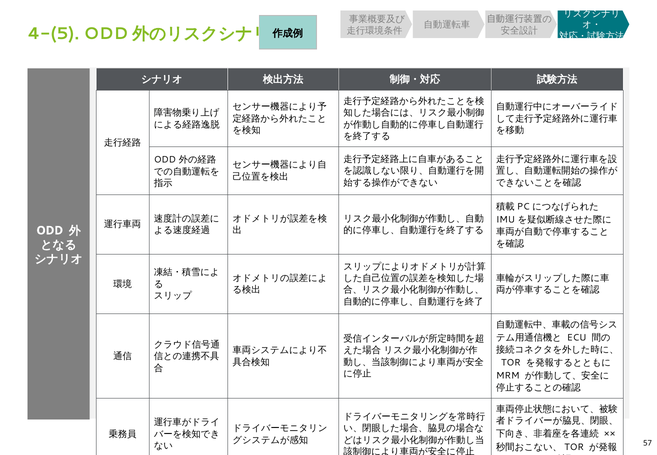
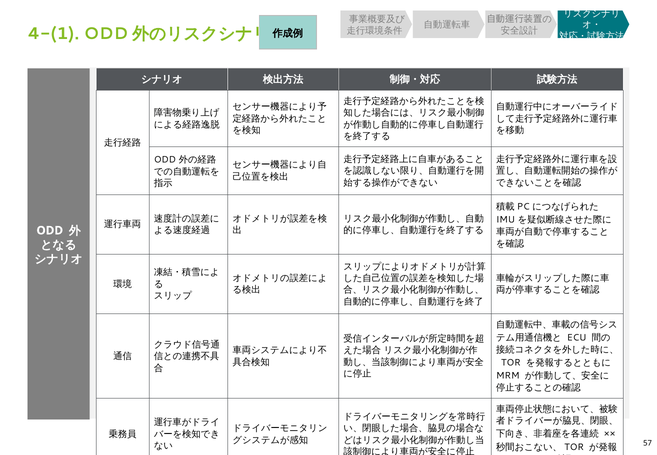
4-(5: 4-(5 -> 4-(1
